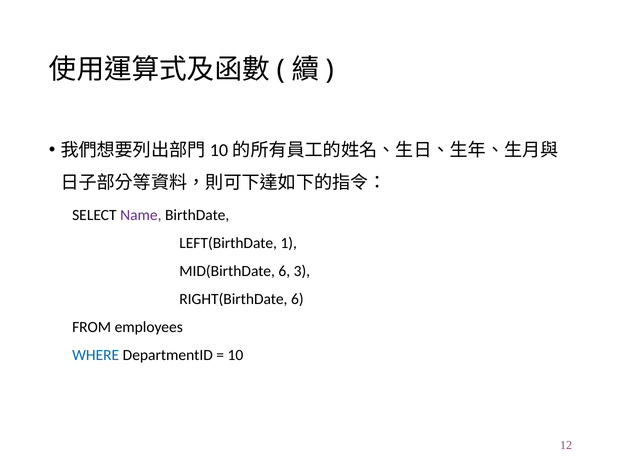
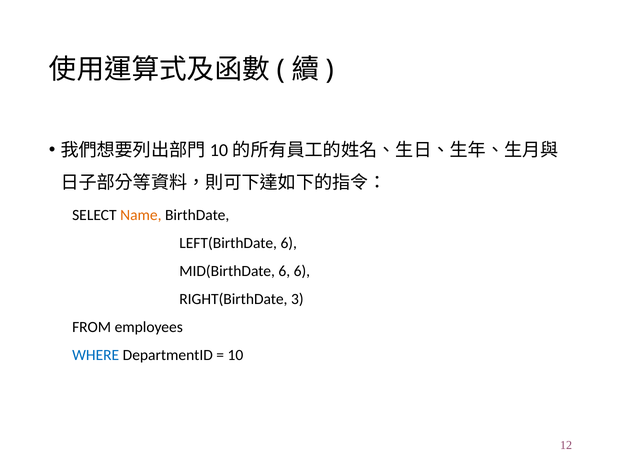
Name colour: purple -> orange
LEFT(BirthDate 1: 1 -> 6
6 3: 3 -> 6
RIGHT(BirthDate 6: 6 -> 3
